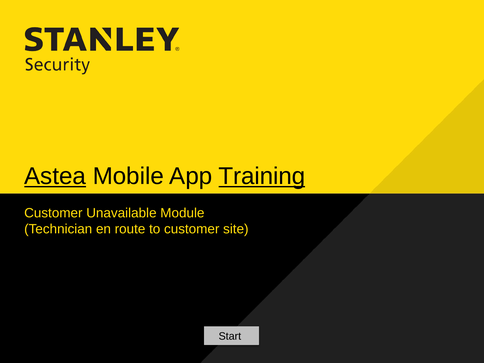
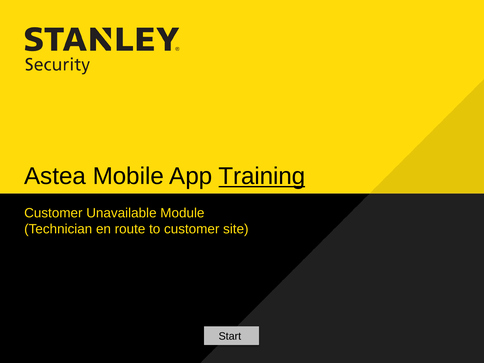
Astea underline: present -> none
